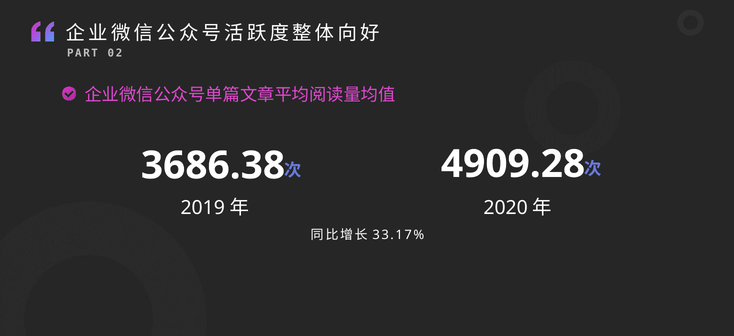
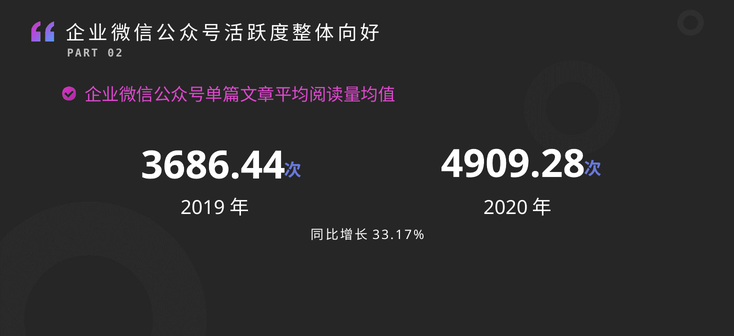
3686.38: 3686.38 -> 3686.44
